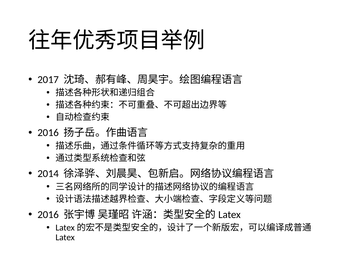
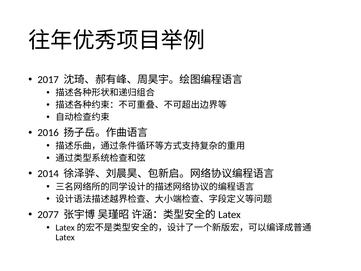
2016 at (48, 214): 2016 -> 2077
